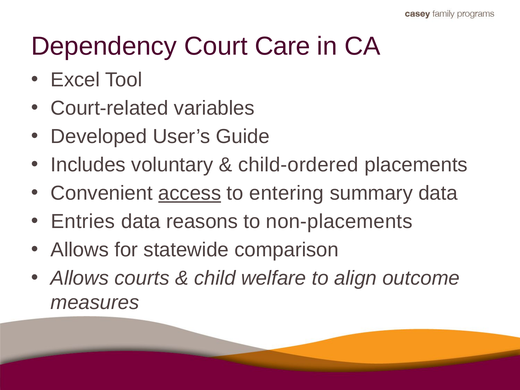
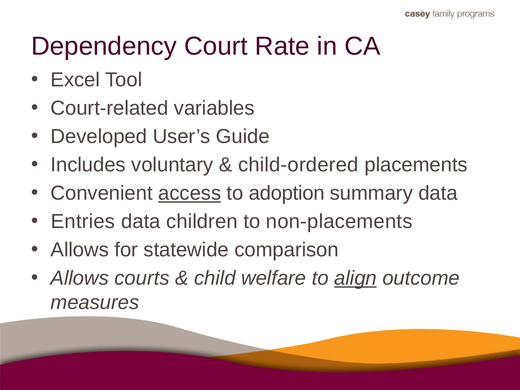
Care: Care -> Rate
entering: entering -> adoption
reasons: reasons -> children
align underline: none -> present
